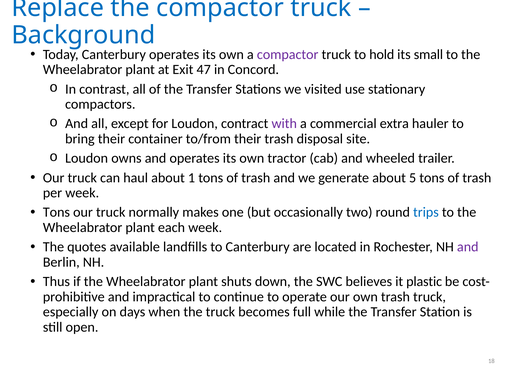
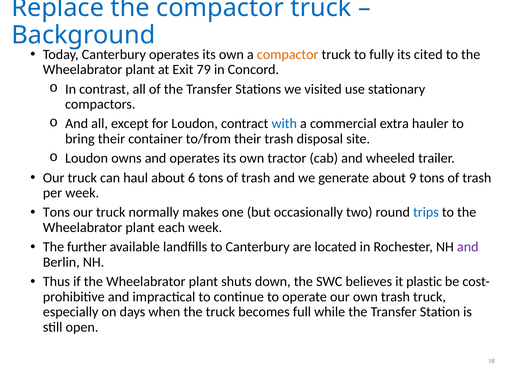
compactor at (288, 54) colour: purple -> orange
hold: hold -> fully
small: small -> cited
47: 47 -> 79
with colour: purple -> blue
1: 1 -> 6
5: 5 -> 9
quotes: quotes -> further
